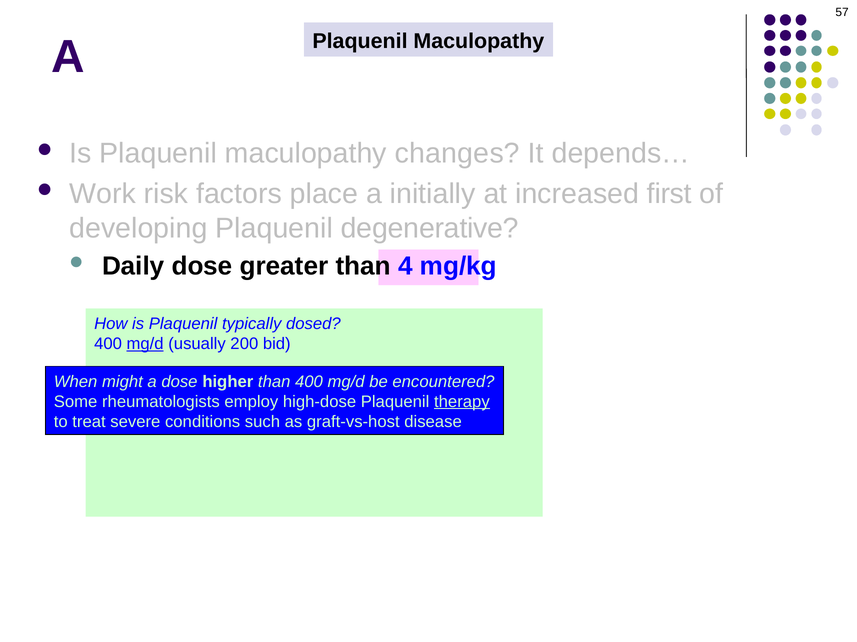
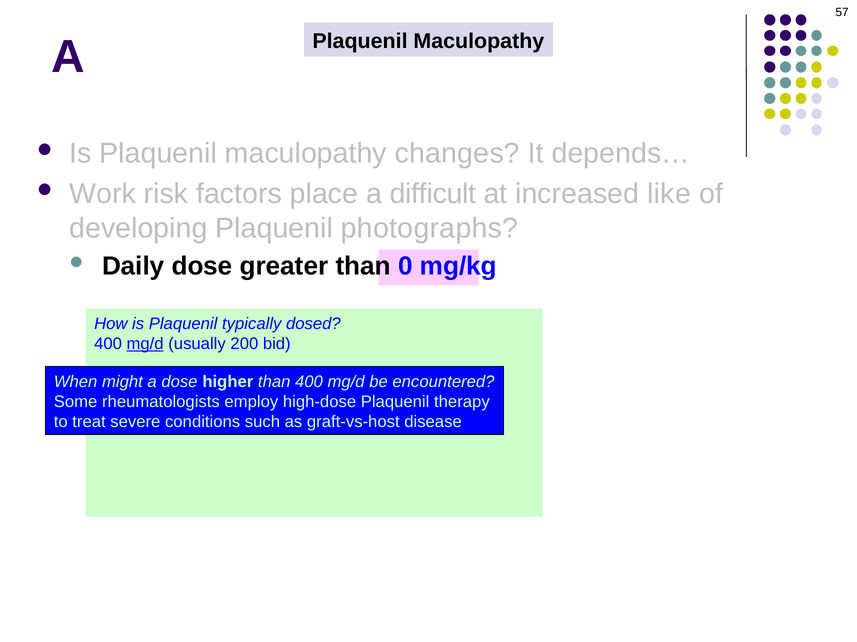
initially: initially -> difficult
first: first -> like
degenerative: degenerative -> photographs
4: 4 -> 0
therapy underline: present -> none
